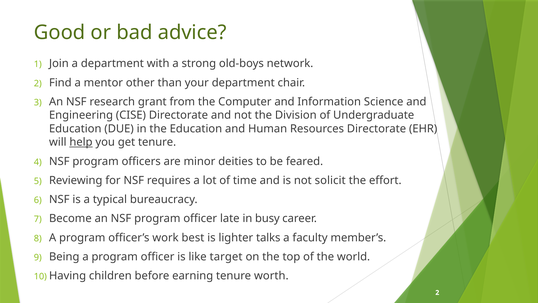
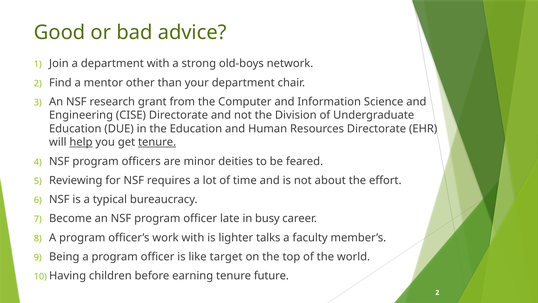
tenure at (157, 142) underline: none -> present
solicit: solicit -> about
work best: best -> with
worth: worth -> future
